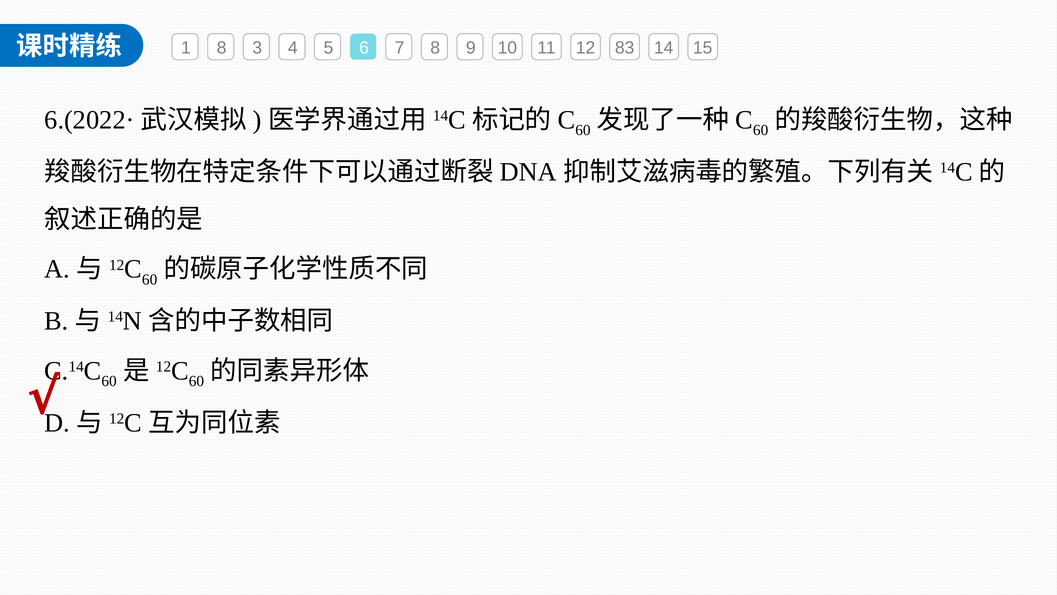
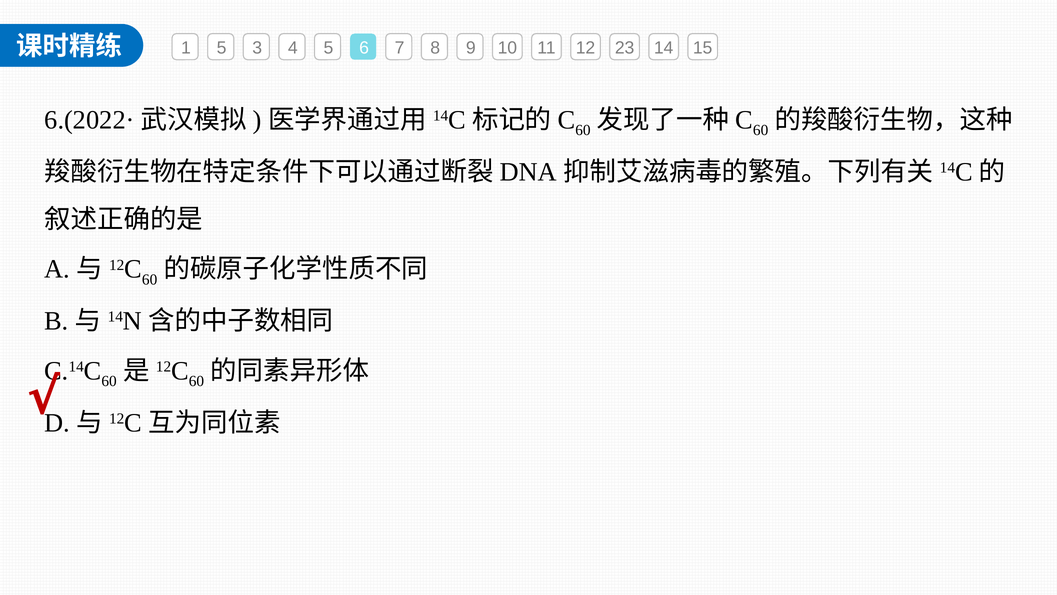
1 8: 8 -> 5
83: 83 -> 23
